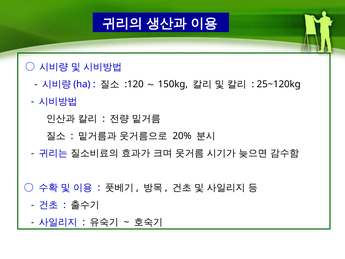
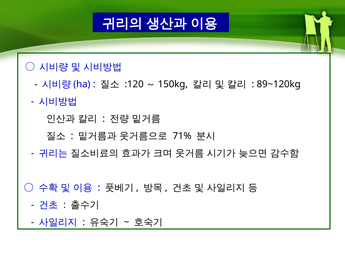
25~120kg: 25~120kg -> 89~120kg
20%: 20% -> 71%
